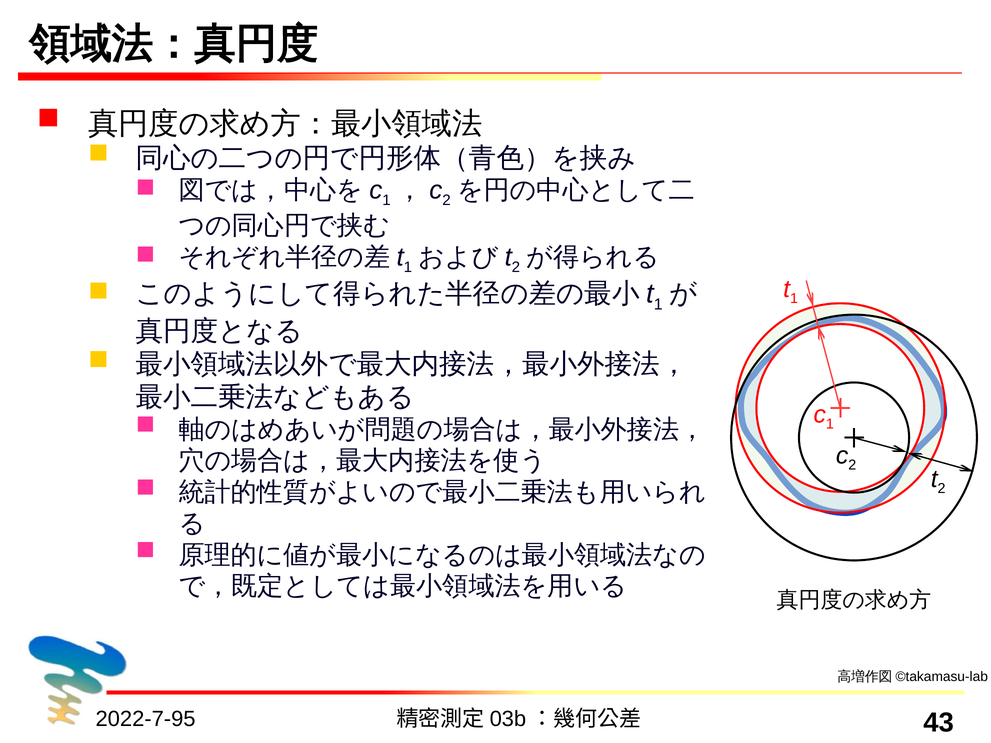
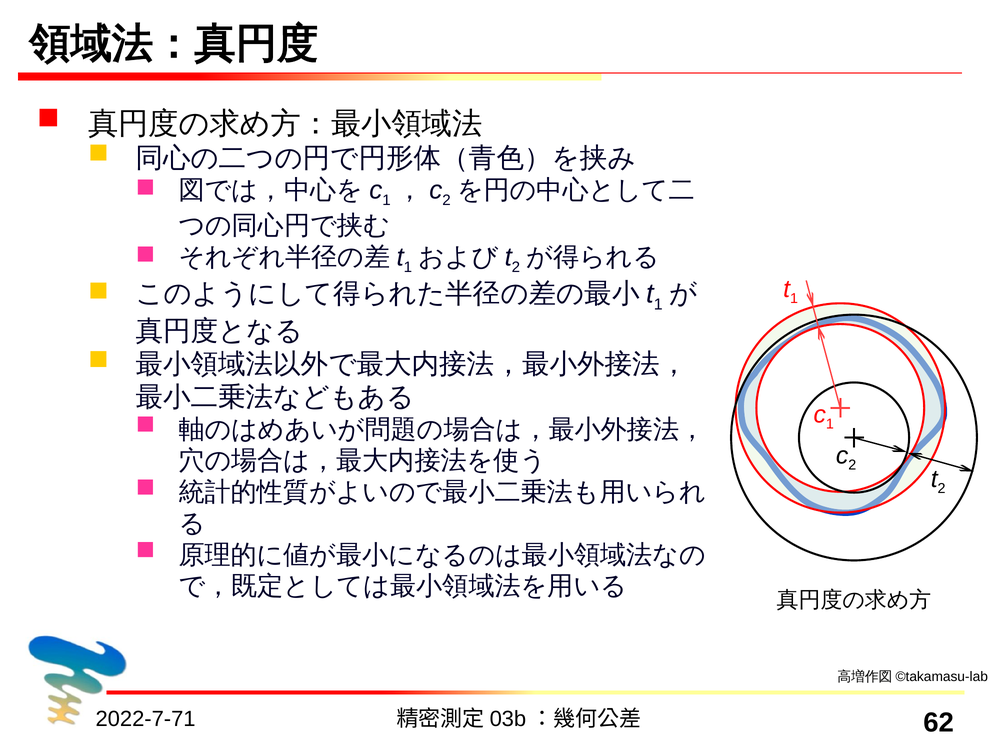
2022-7-95: 2022-7-95 -> 2022-7-71
43: 43 -> 62
